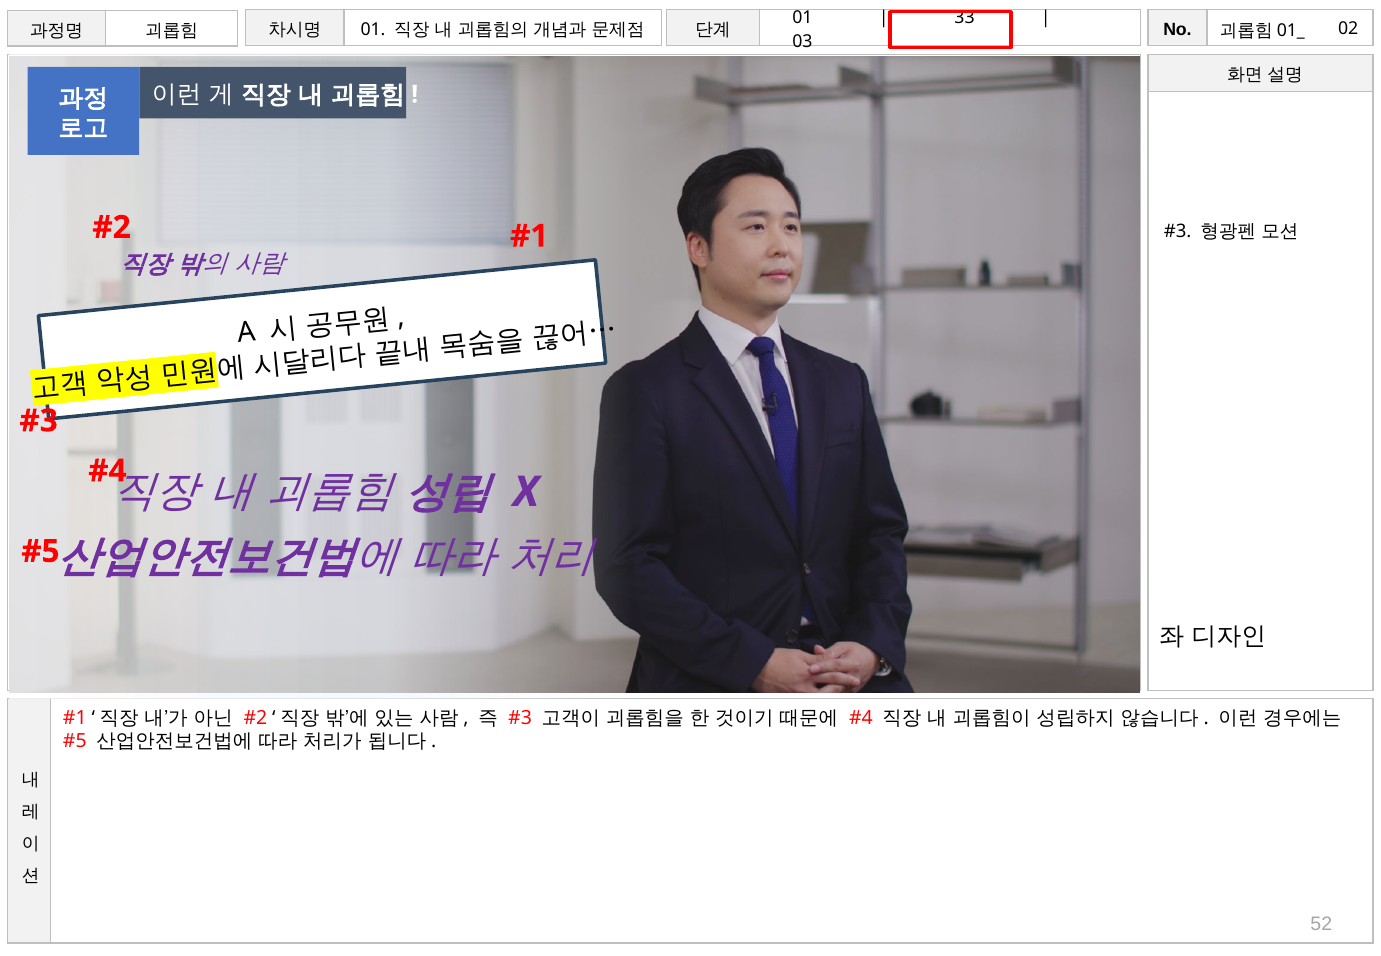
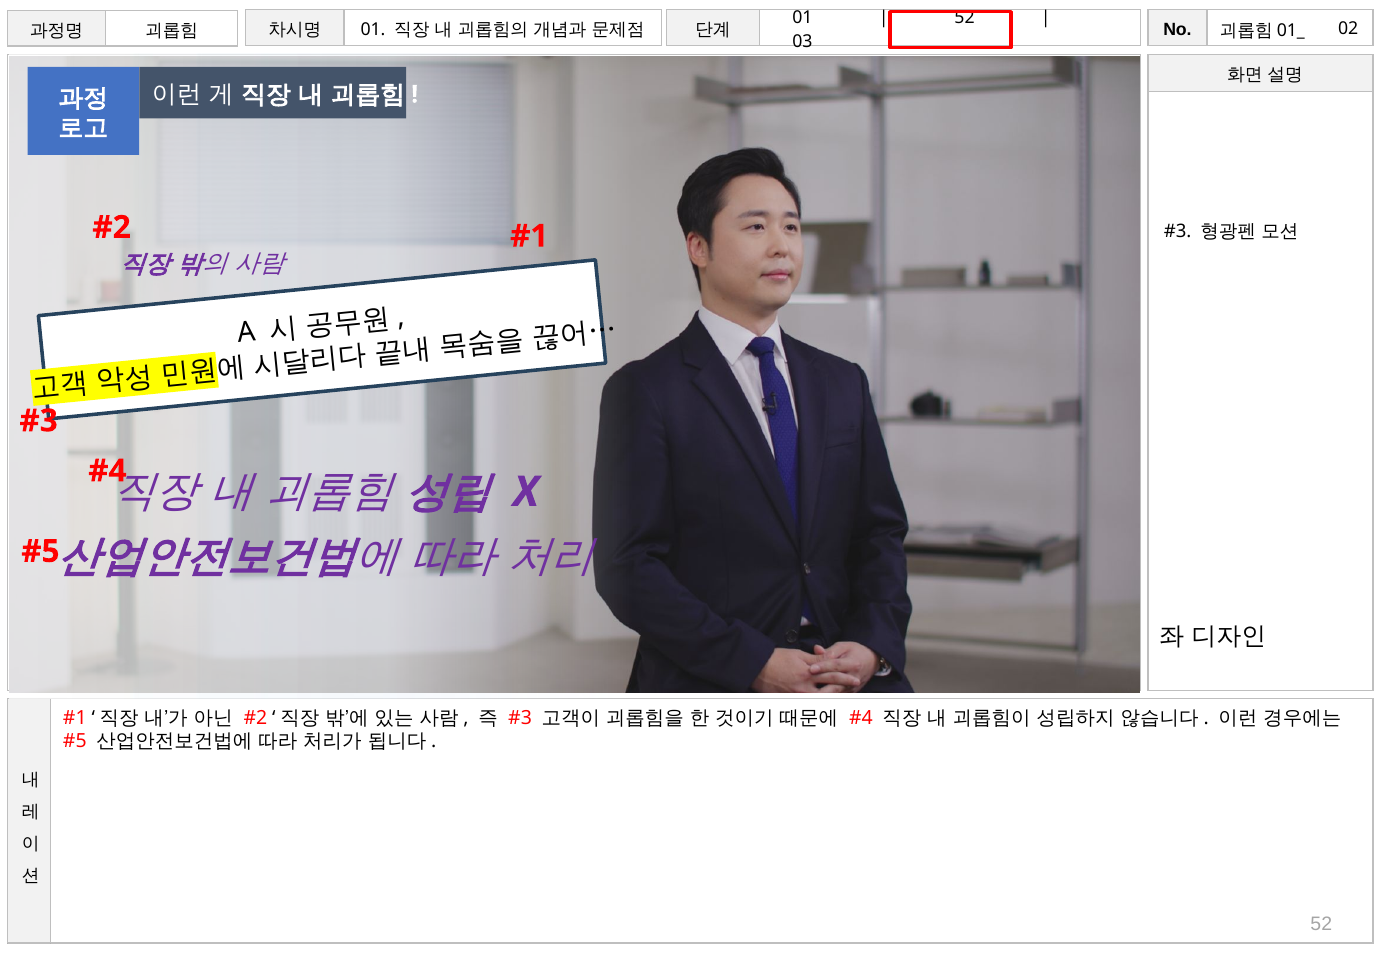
33 at (965, 18): 33 -> 52
